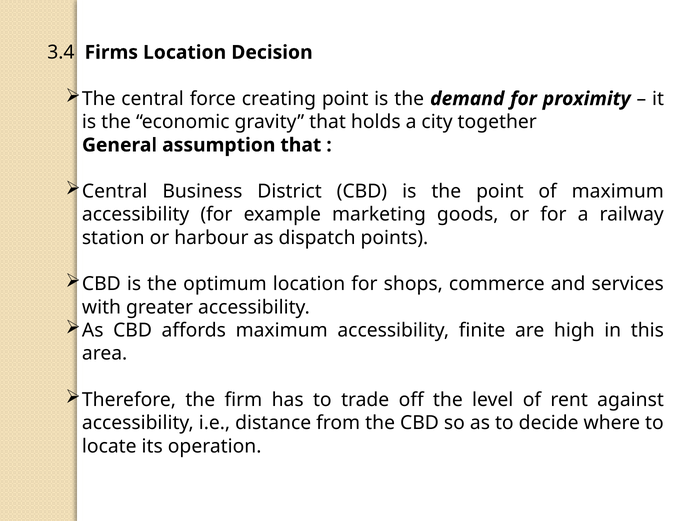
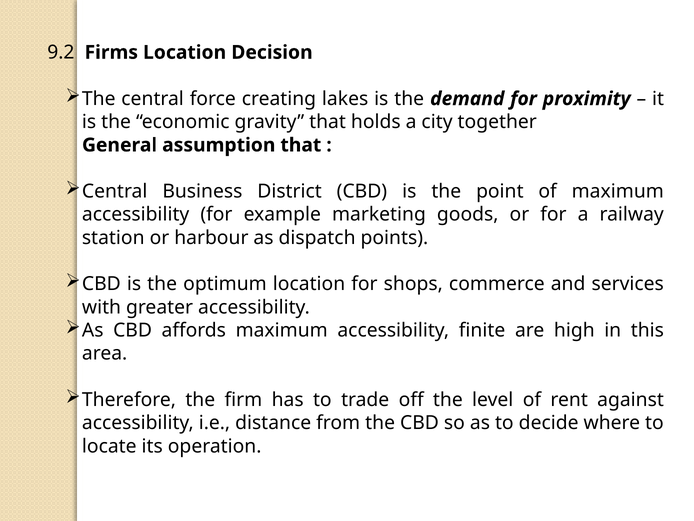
3.4: 3.4 -> 9.2
creating point: point -> lakes
